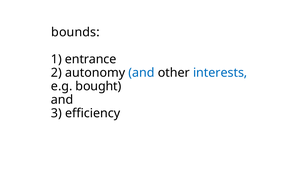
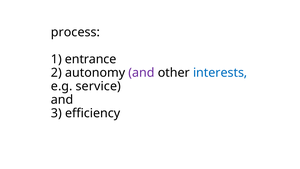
bounds: bounds -> process
and at (142, 73) colour: blue -> purple
bought: bought -> service
